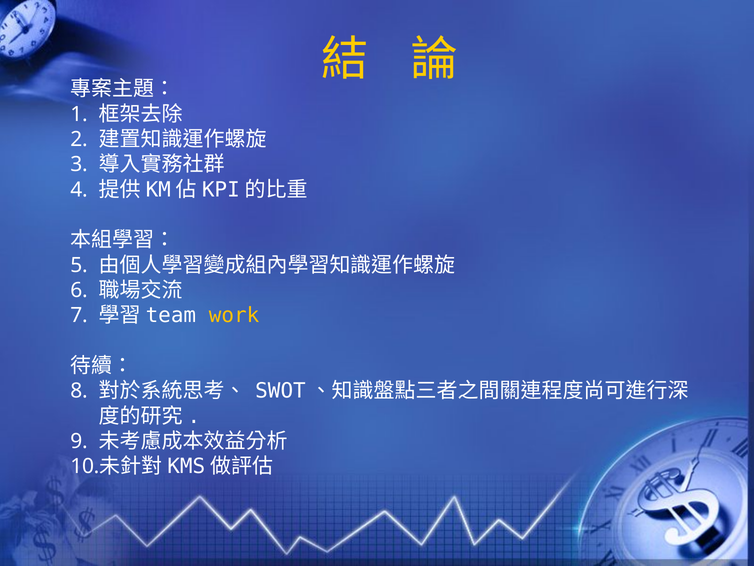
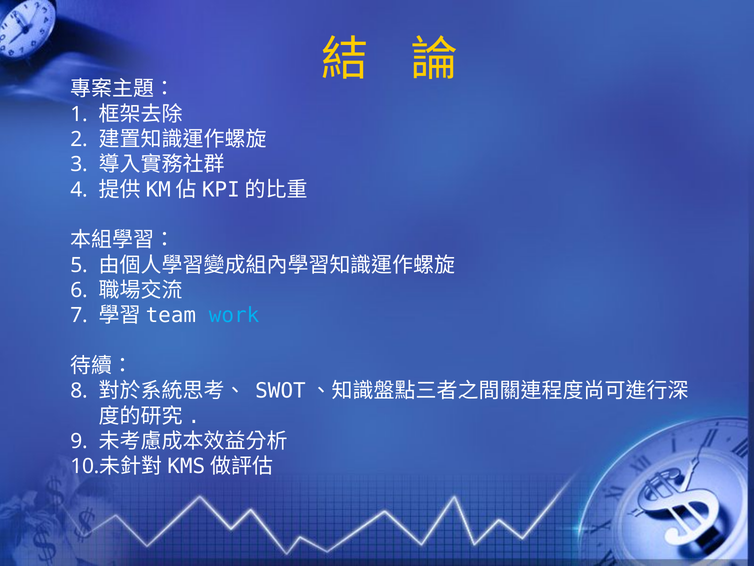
work colour: yellow -> light blue
